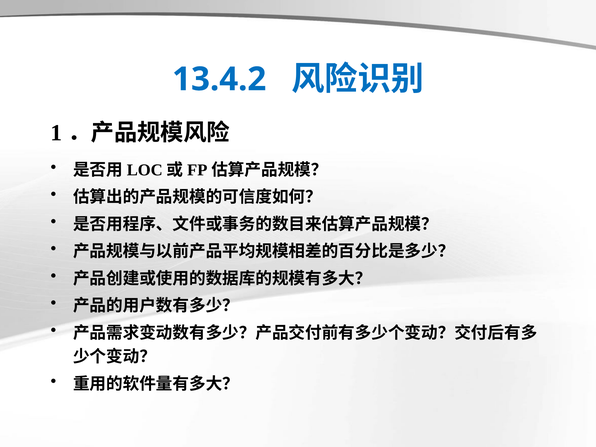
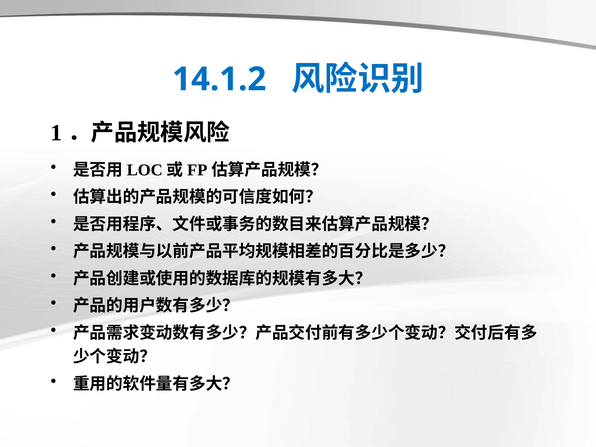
13.4.2: 13.4.2 -> 14.1.2
